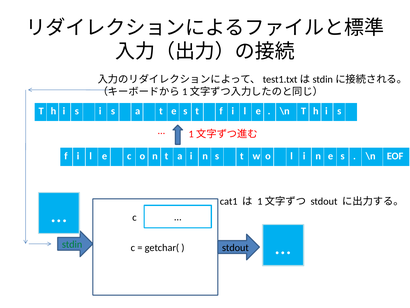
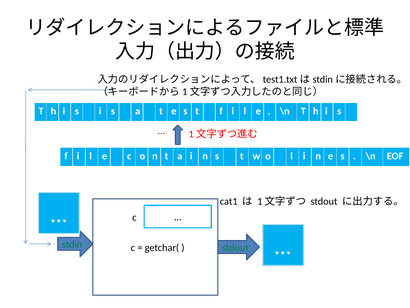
stdout at (235, 247) colour: black -> green
